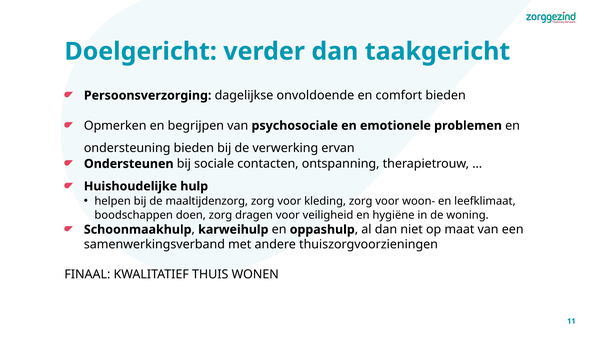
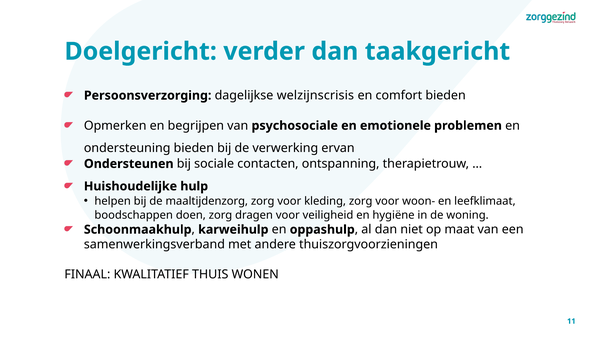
onvoldoende: onvoldoende -> welzijnscrisis
